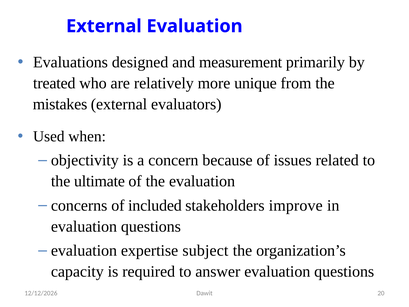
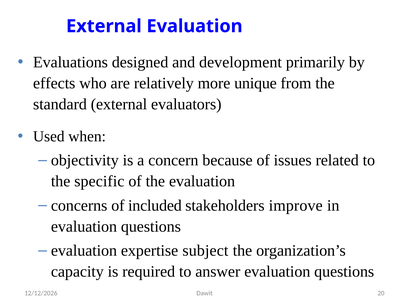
measurement: measurement -> development
treated: treated -> effects
mistakes: mistakes -> standard
ultimate: ultimate -> specific
